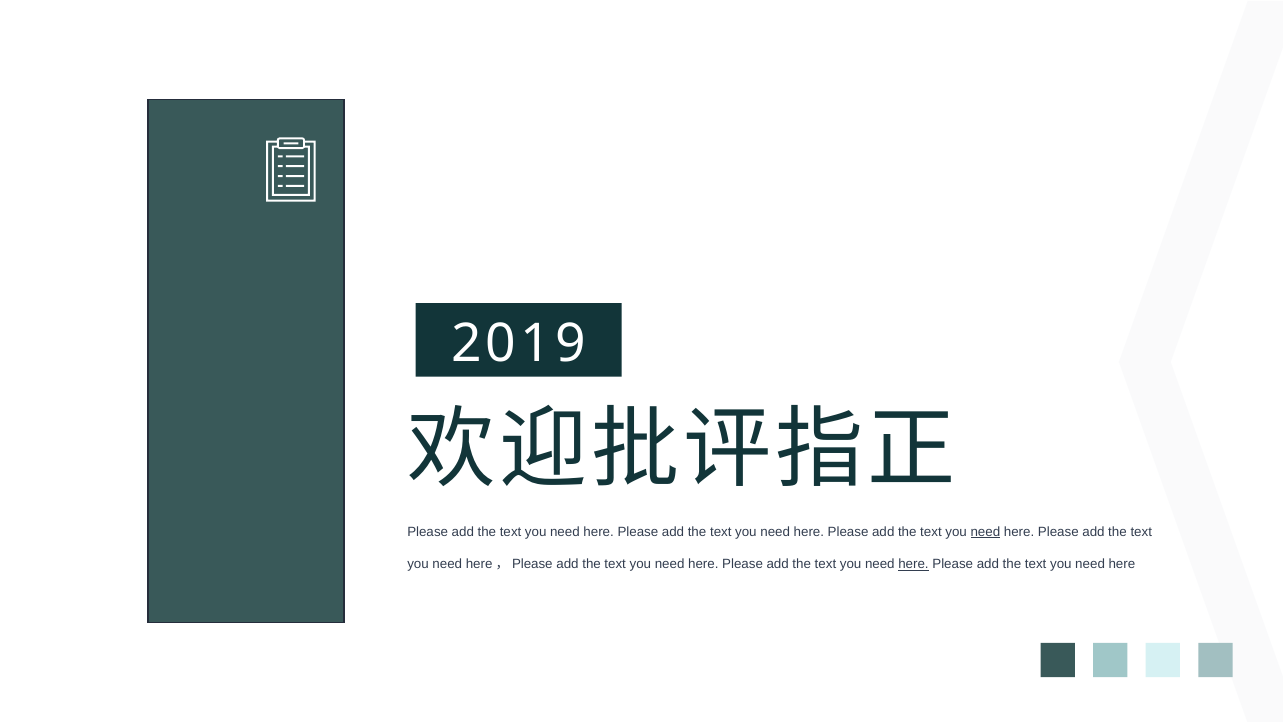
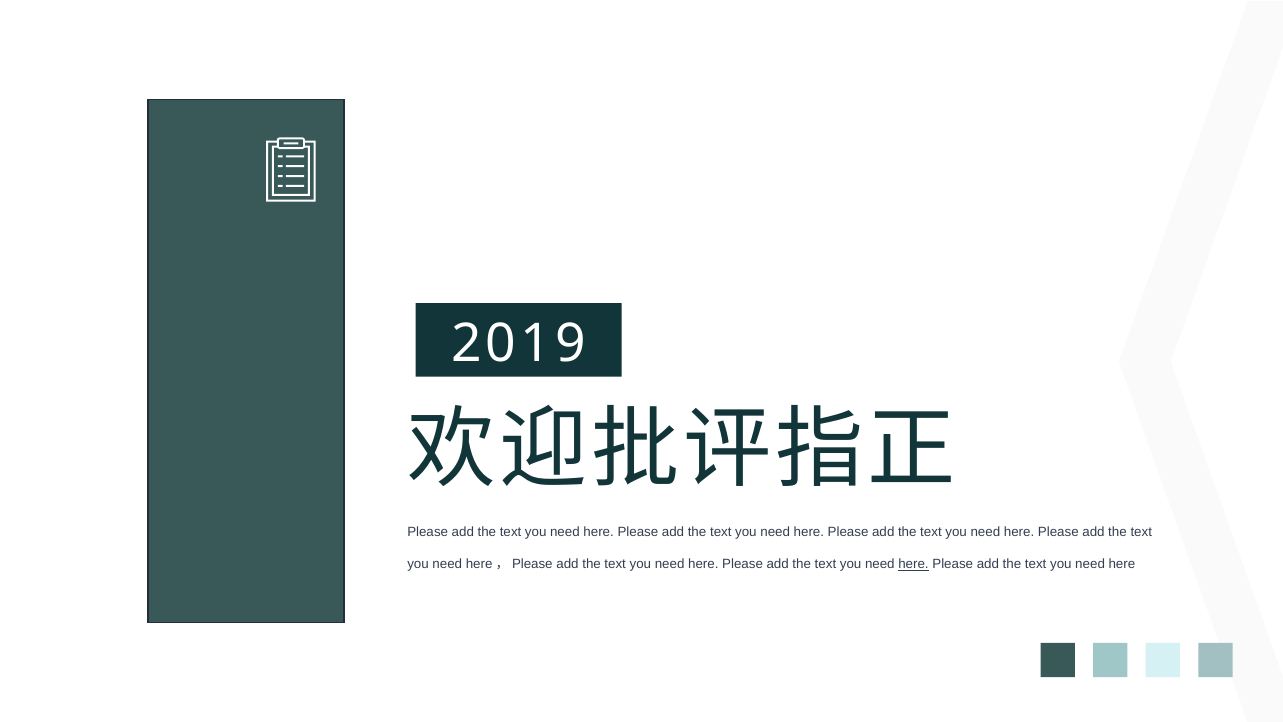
need at (985, 532) underline: present -> none
